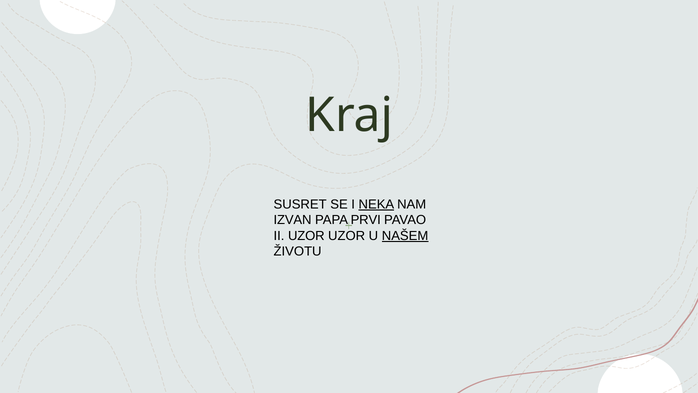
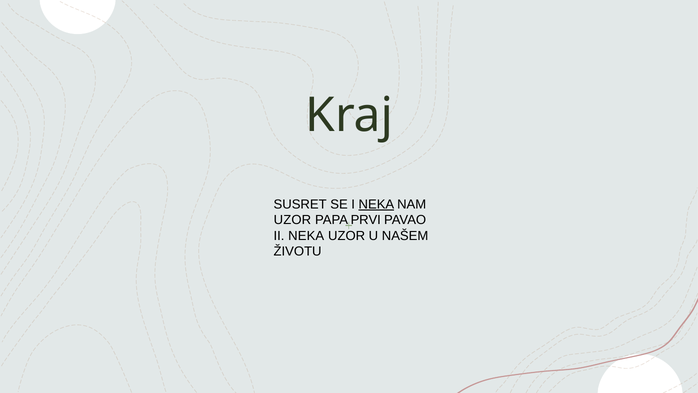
IZVAN at (293, 220): IZVAN -> UZOR
II UZOR: UZOR -> NEKA
NAŠEM underline: present -> none
